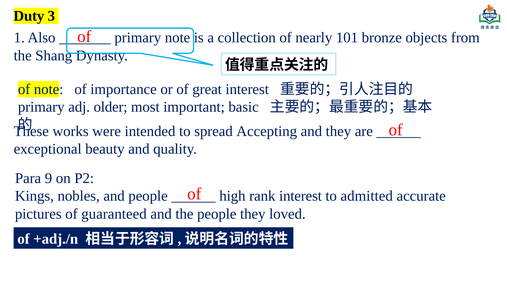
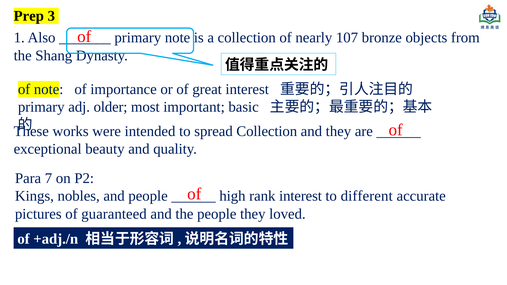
Duty: Duty -> Prep
101: 101 -> 107
spread Accepting: Accepting -> Collection
9: 9 -> 7
admitted: admitted -> different
